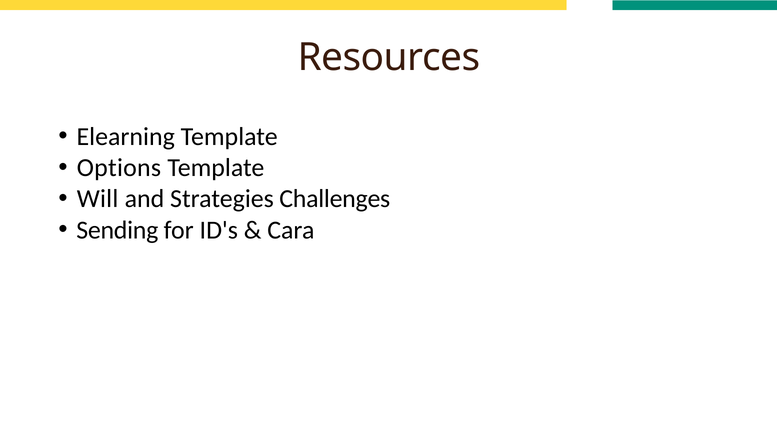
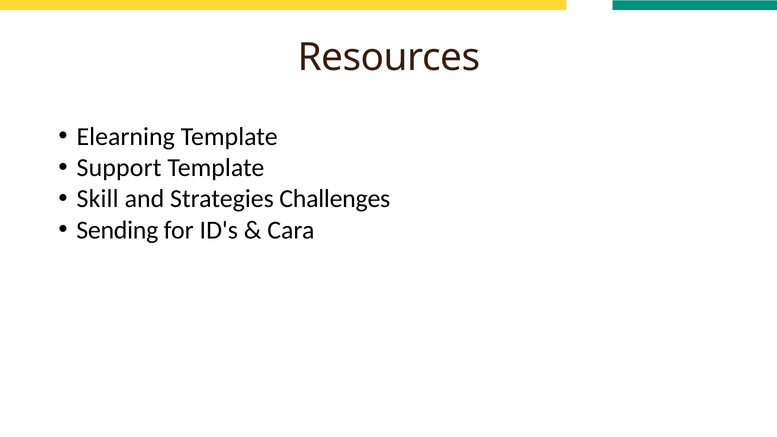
Options: Options -> Support
Will: Will -> Skill
